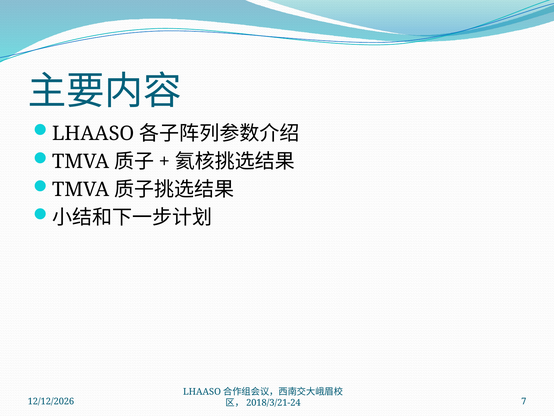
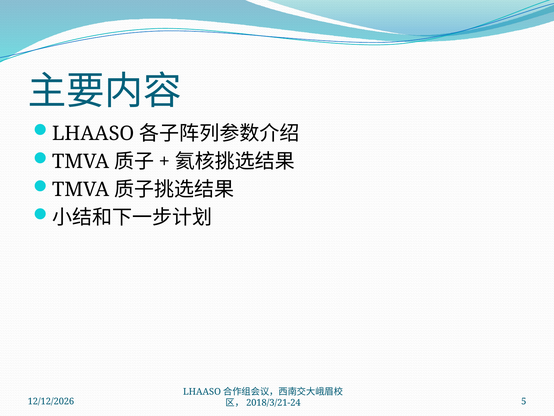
7: 7 -> 5
